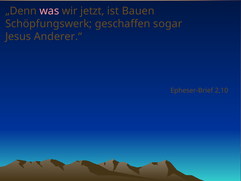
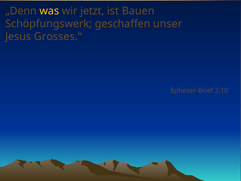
was colour: pink -> yellow
sogar: sogar -> unser
Anderer.“: Anderer.“ -> Grosses.“
